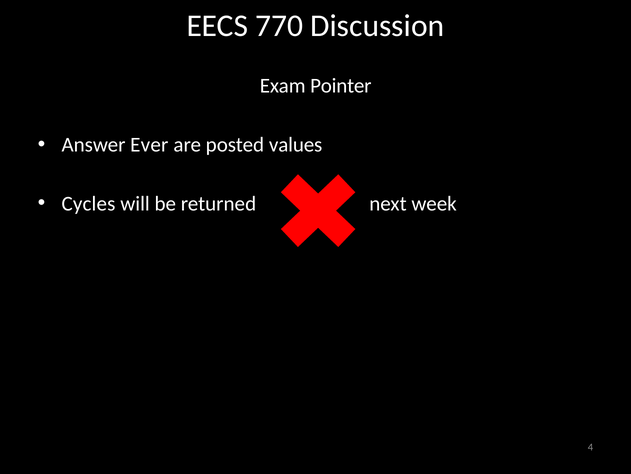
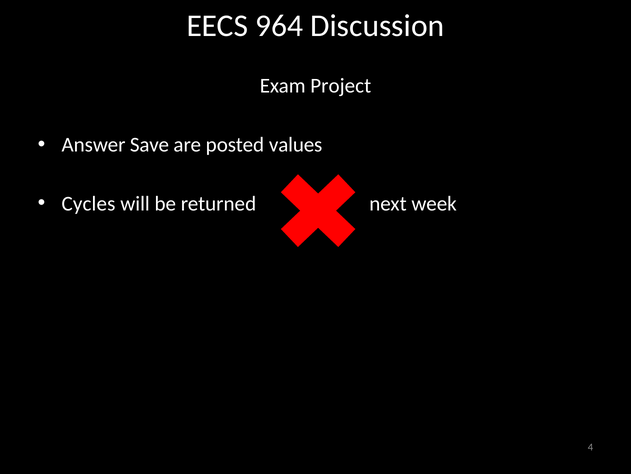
770: 770 -> 964
Pointer: Pointer -> Project
Ever: Ever -> Save
